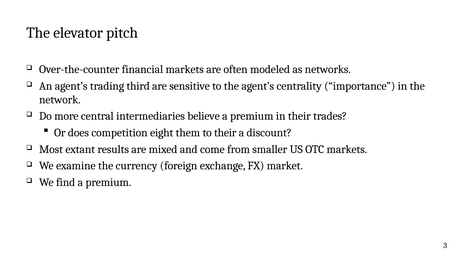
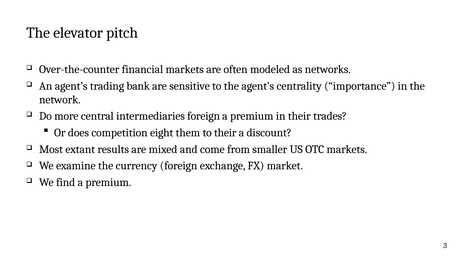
third: third -> bank
intermediaries believe: believe -> foreign
